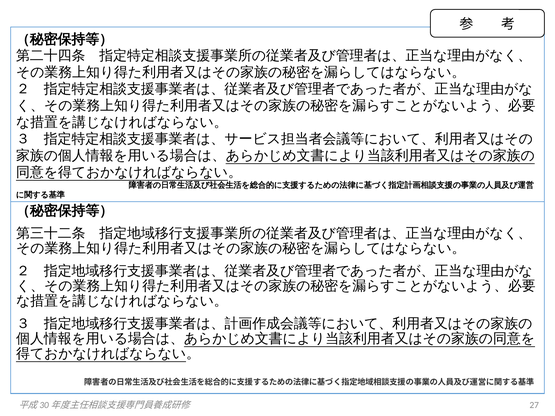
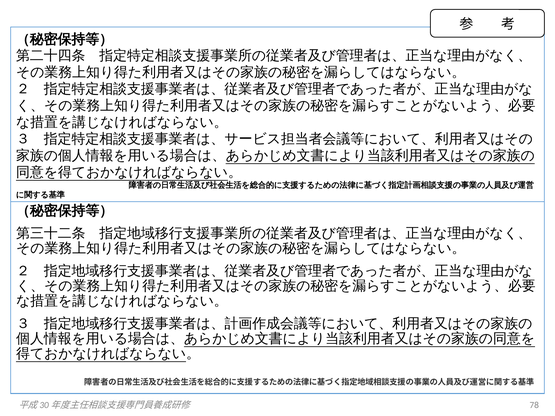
27: 27 -> 78
